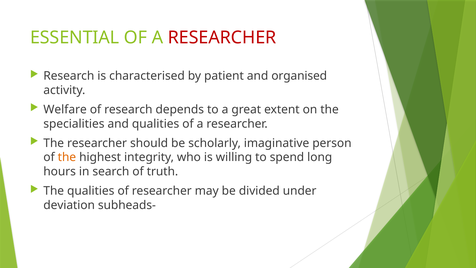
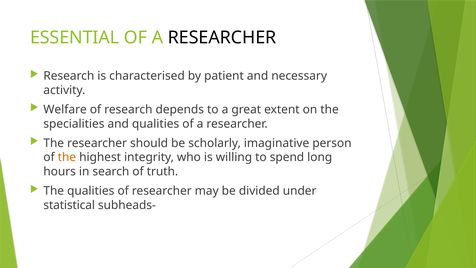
RESEARCHER at (222, 38) colour: red -> black
organised: organised -> necessary
deviation: deviation -> statistical
